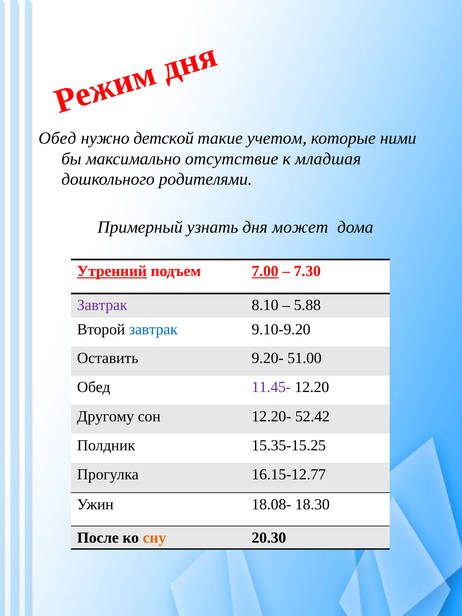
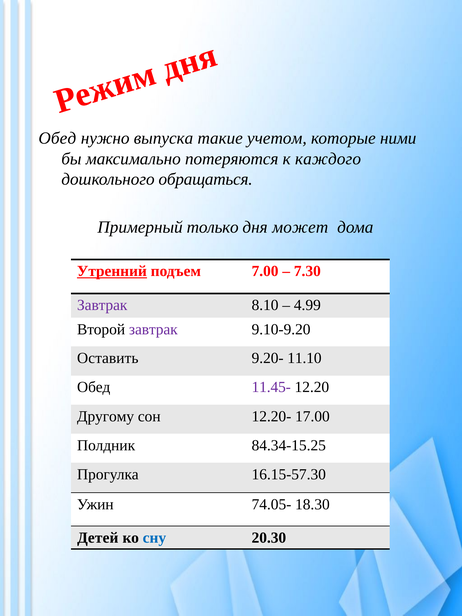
детской: детской -> выпуска
отсутствие: отсутствие -> потеряются
младшая: младшая -> каждого
родителями: родителями -> обращаться
узнать: узнать -> только
7.00 underline: present -> none
5.88: 5.88 -> 4.99
завтрак at (153, 329) colour: blue -> purple
51.00: 51.00 -> 11.10
52.42: 52.42 -> 17.00
15.35-15.25: 15.35-15.25 -> 84.34-15.25
16.15-12.77: 16.15-12.77 -> 16.15-57.30
18.08-: 18.08- -> 74.05-
После: После -> Детей
сну colour: orange -> blue
